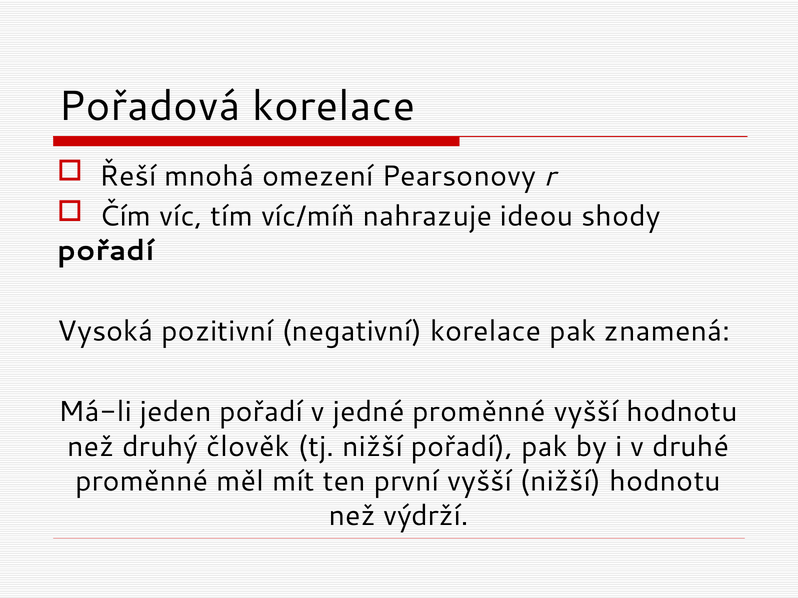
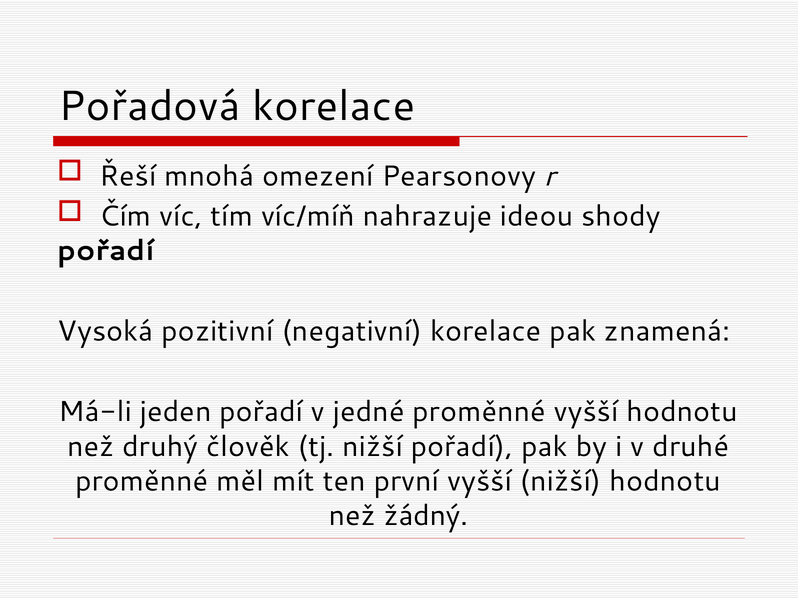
výdrží: výdrží -> žádný
